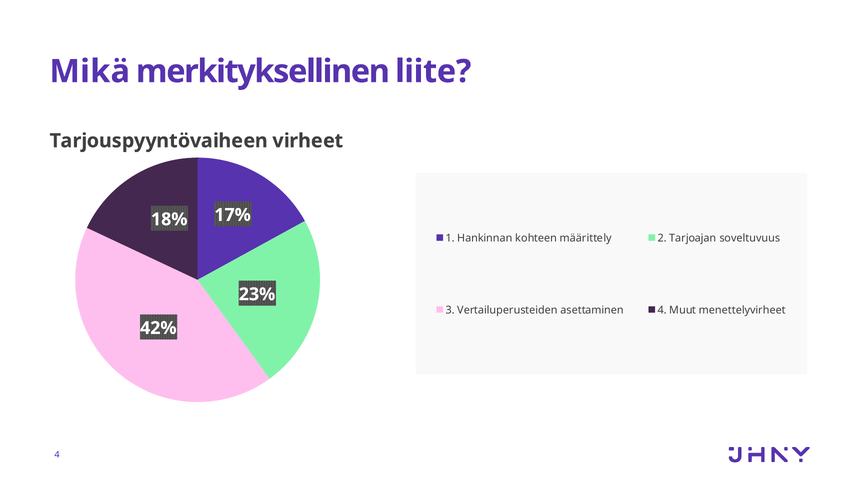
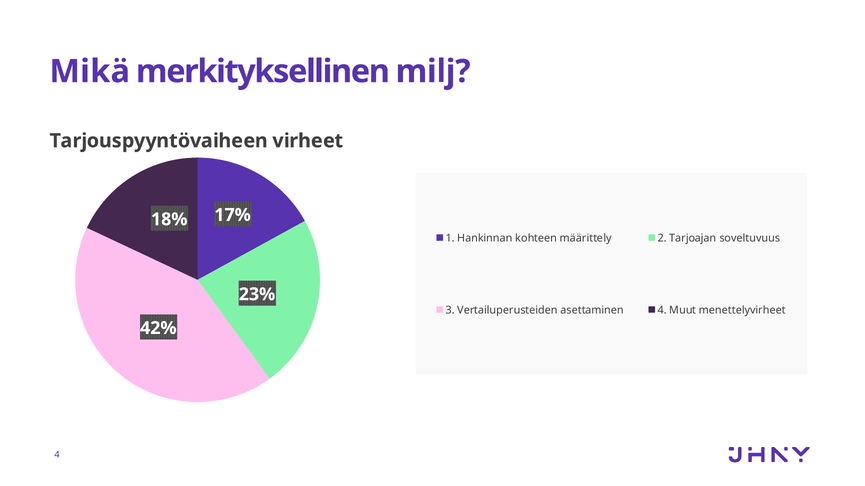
liite: liite -> milj
